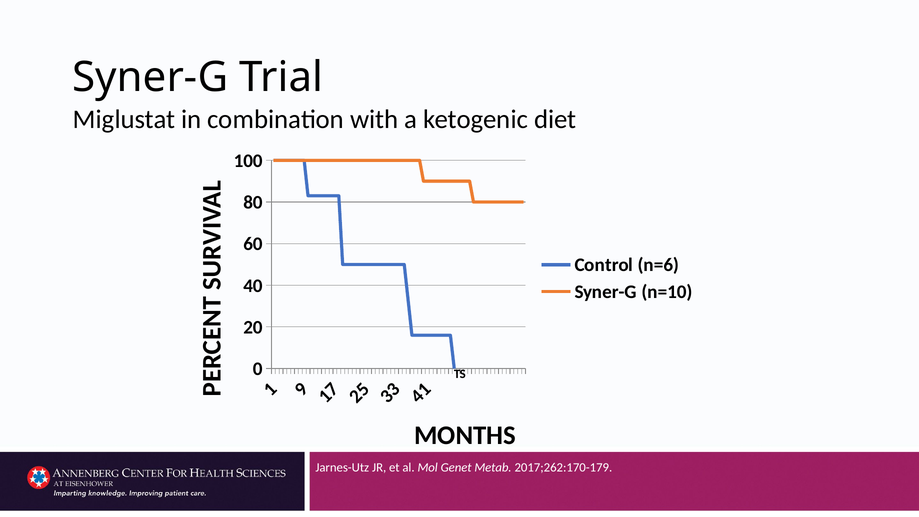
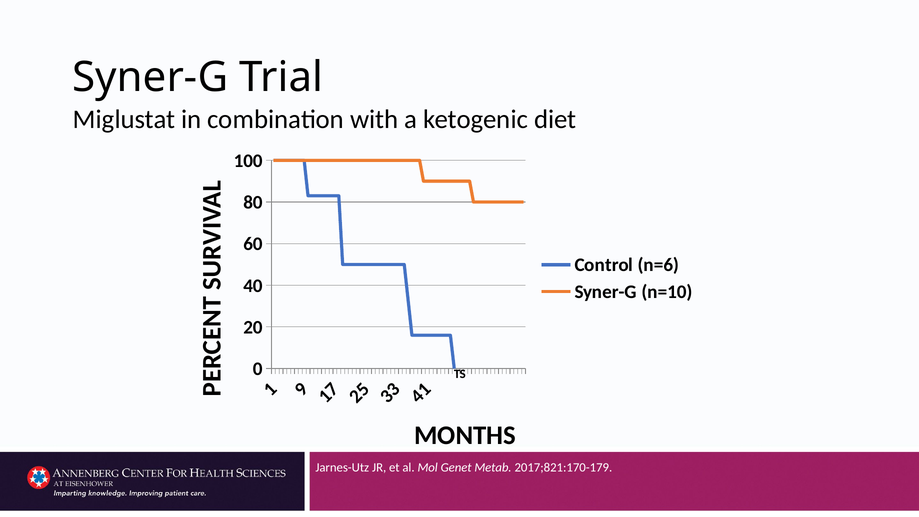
2017;262:170-179: 2017;262:170-179 -> 2017;821:170-179
